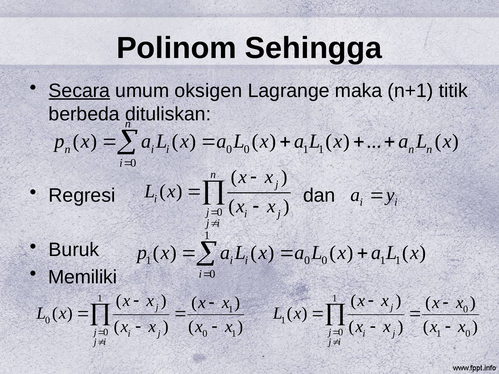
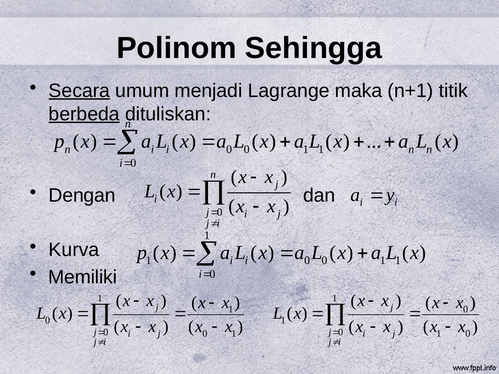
oksigen: oksigen -> menjadi
berbeda underline: none -> present
Regresi: Regresi -> Dengan
Buruk: Buruk -> Kurva
